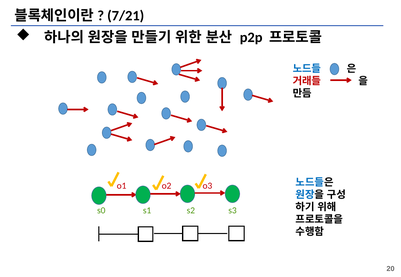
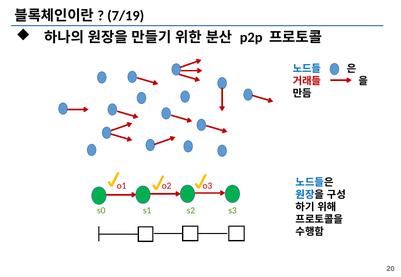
7/21: 7/21 -> 7/19
